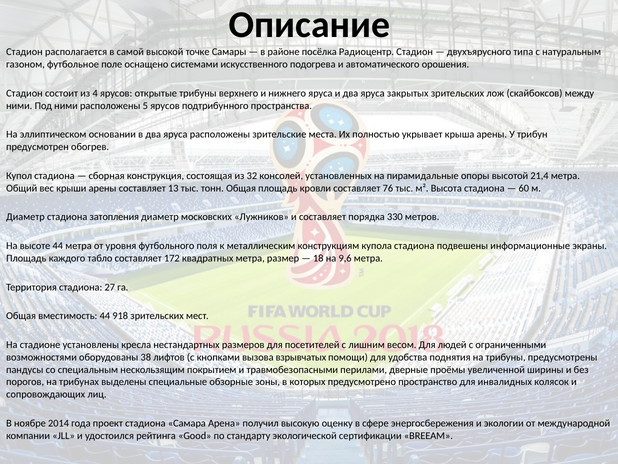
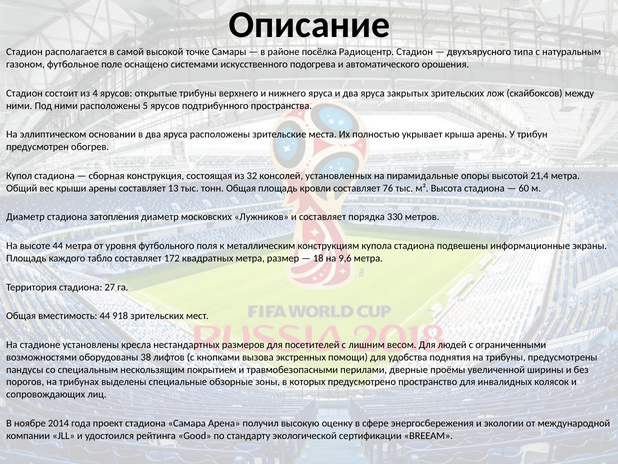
взрывчатых: взрывчатых -> экстренных
